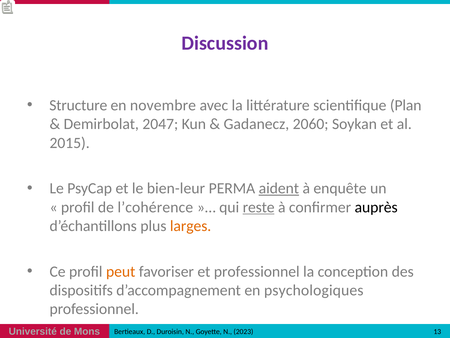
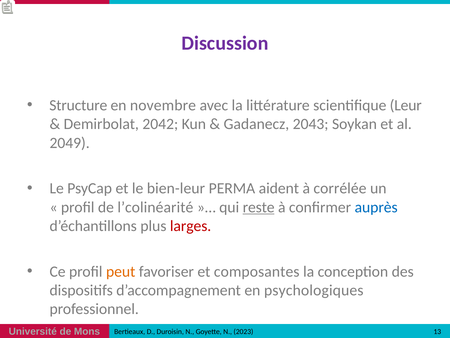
Plan: Plan -> Leur
2047: 2047 -> 2042
2060: 2060 -> 2043
2015: 2015 -> 2049
aident underline: present -> none
enquête: enquête -> corrélée
l’cohérence: l’cohérence -> l’colinéarité
auprès colour: black -> blue
larges colour: orange -> red
et professionnel: professionnel -> composantes
